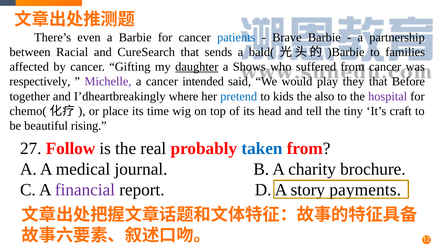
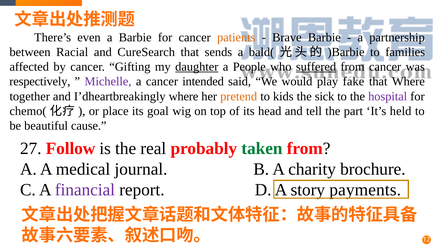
patients colour: blue -> orange
Shows: Shows -> People
suffered underline: none -> present
they: they -> fake
that Before: Before -> Where
pretend colour: blue -> orange
also: also -> sick
time: time -> goal
tiny: tiny -> part
craft: craft -> held
rising: rising -> cause
taken colour: blue -> green
